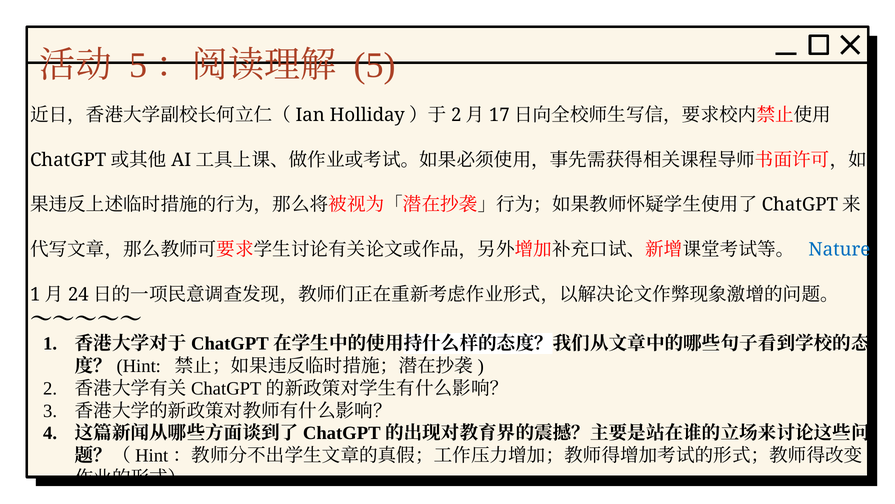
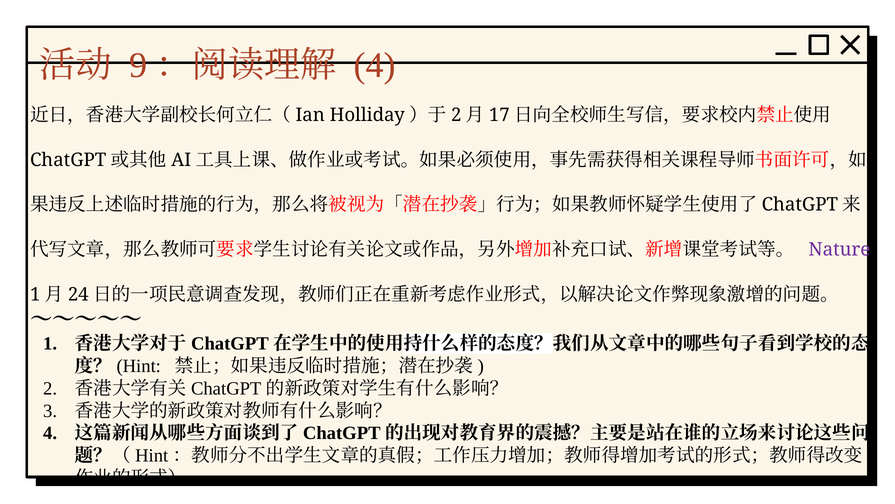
5 at (138, 65): 5 -> 9
5 at (375, 65): 5 -> 4
Nature colour: blue -> purple
